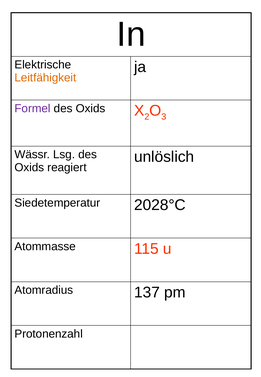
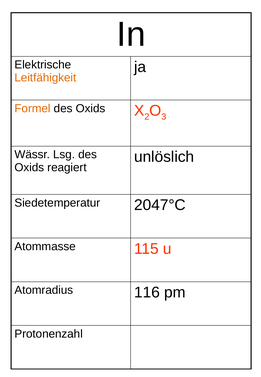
Formel colour: purple -> orange
2028°C: 2028°C -> 2047°C
137: 137 -> 116
